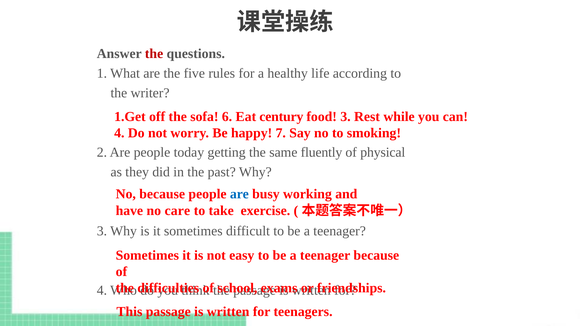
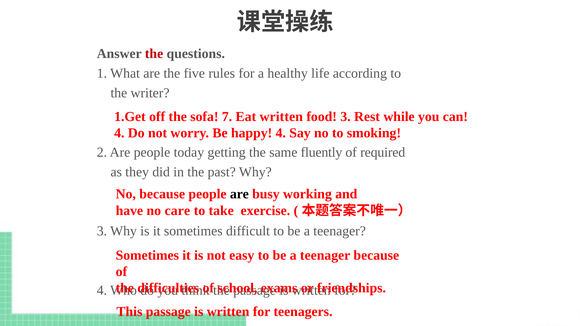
6: 6 -> 7
Eat century: century -> written
happy 7: 7 -> 4
physical: physical -> required
are at (239, 194) colour: blue -> black
